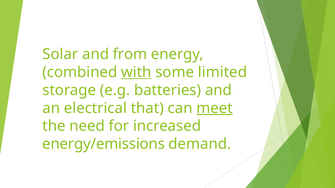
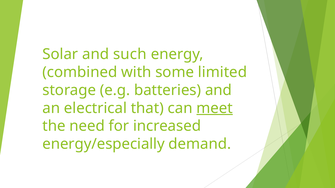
from: from -> such
with underline: present -> none
energy/emissions: energy/emissions -> energy/especially
